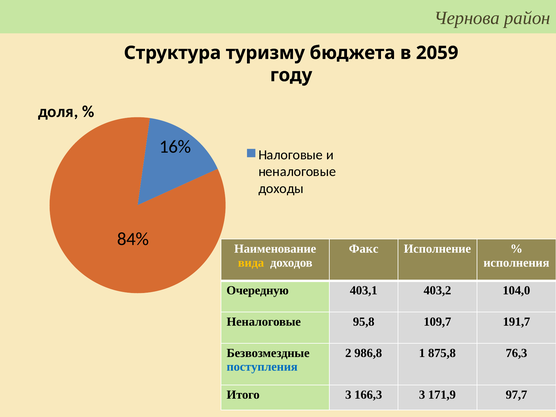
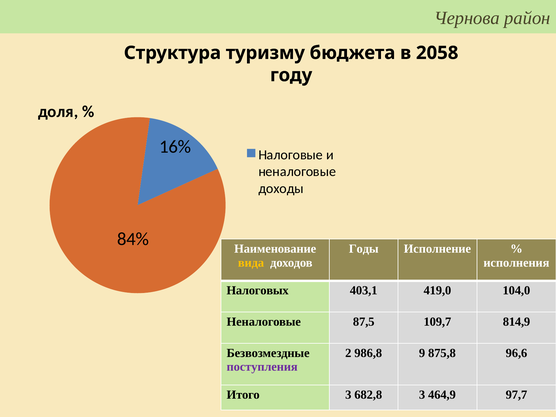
2059: 2059 -> 2058
Факс: Факс -> Годы
Очередную: Очередную -> Налоговых
403,2: 403,2 -> 419,0
95,8: 95,8 -> 87,5
191,7: 191,7 -> 814,9
1: 1 -> 9
76,3: 76,3 -> 96,6
поступления colour: blue -> purple
166,3: 166,3 -> 682,8
171,9: 171,9 -> 464,9
